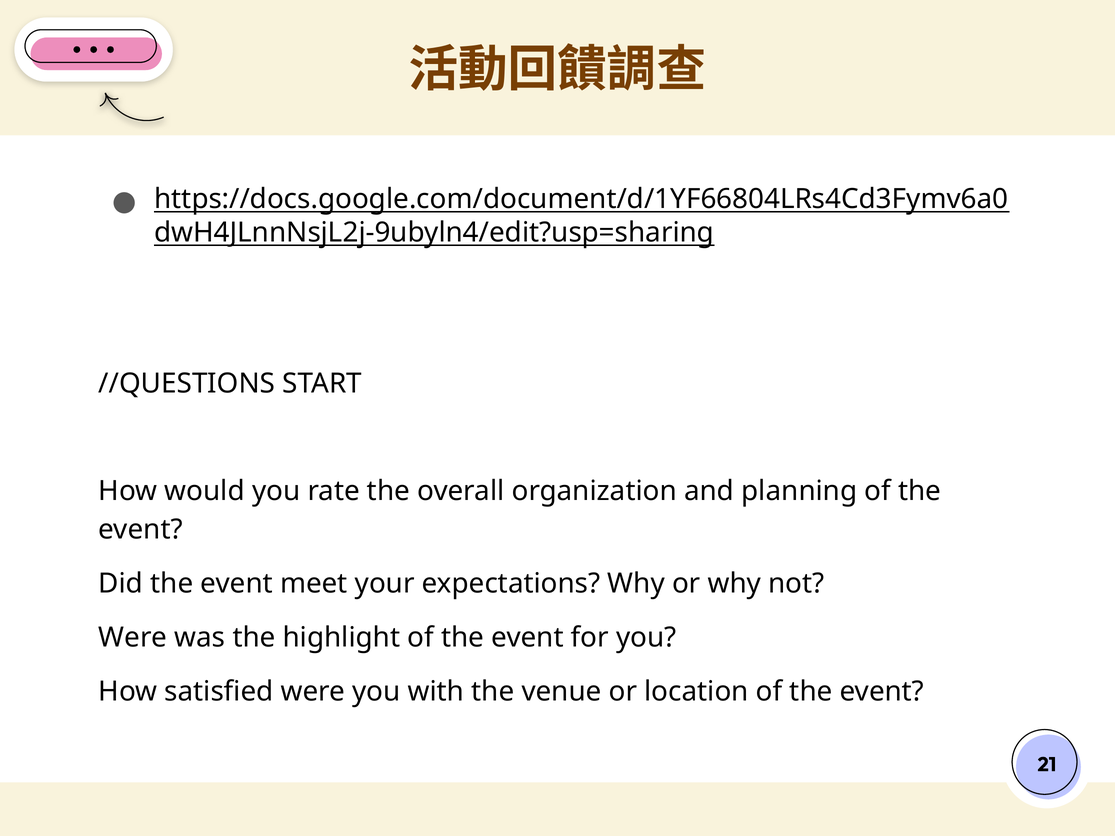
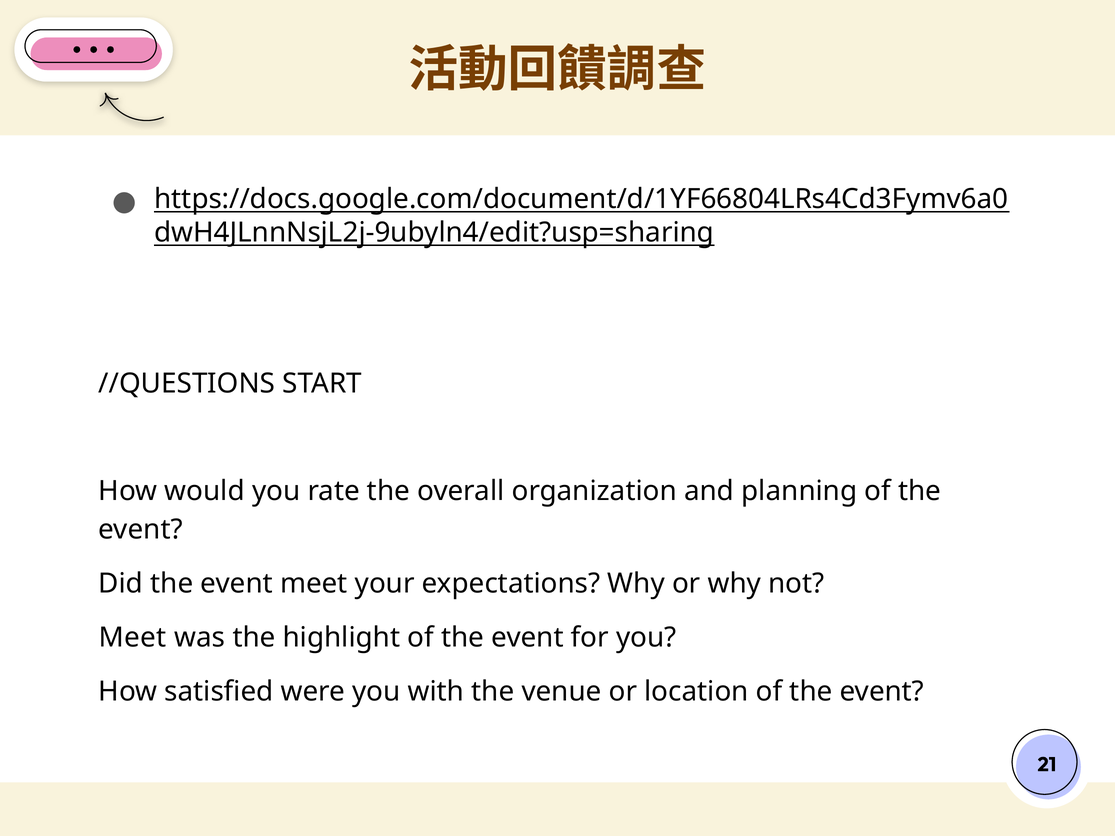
Were at (133, 638): Were -> Meet
